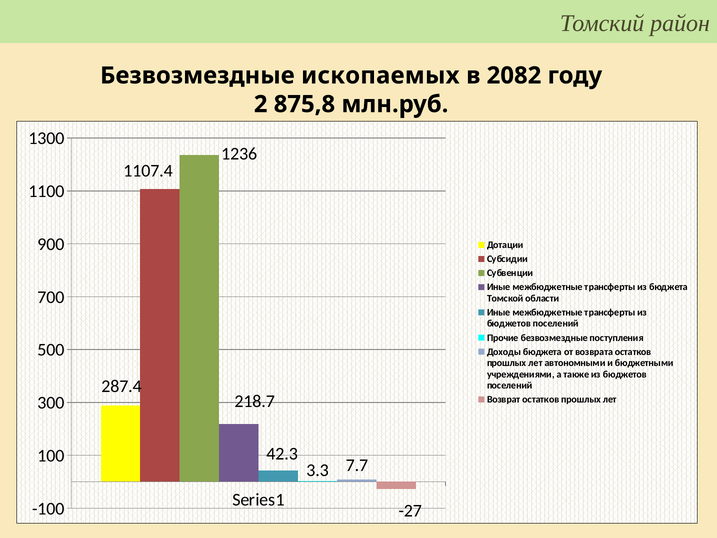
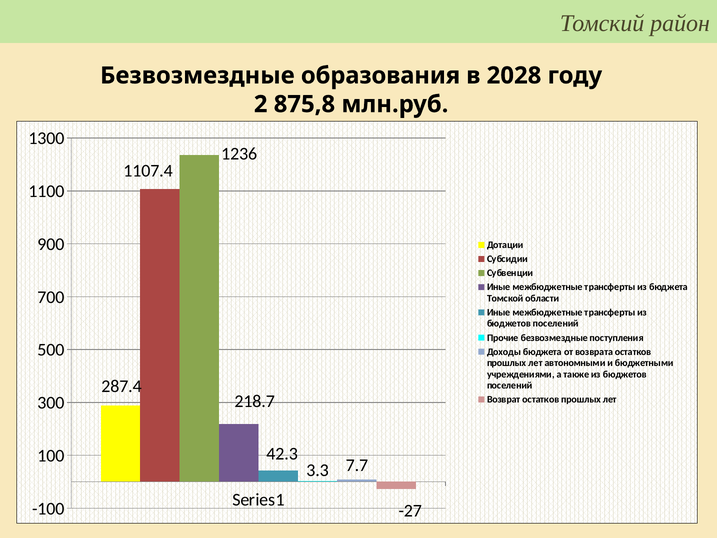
ископаемых: ископаемых -> образования
2082: 2082 -> 2028
